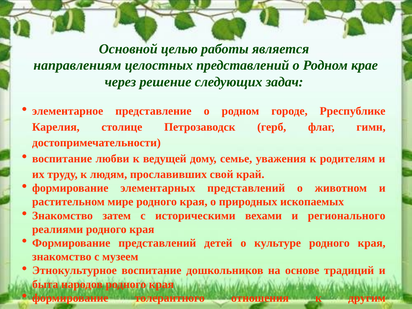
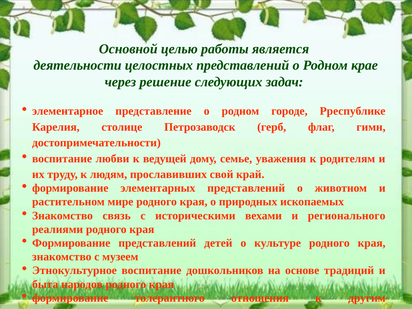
направлениям: направлениям -> деятельности
затем: затем -> связь
